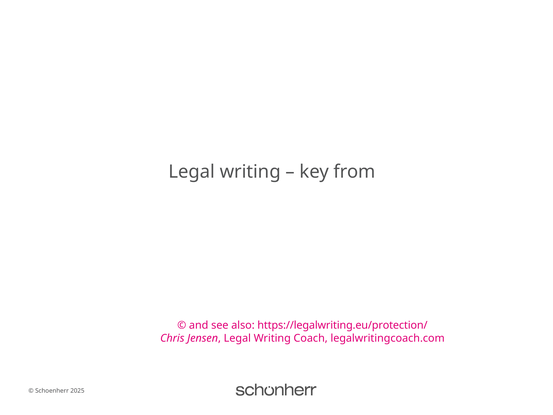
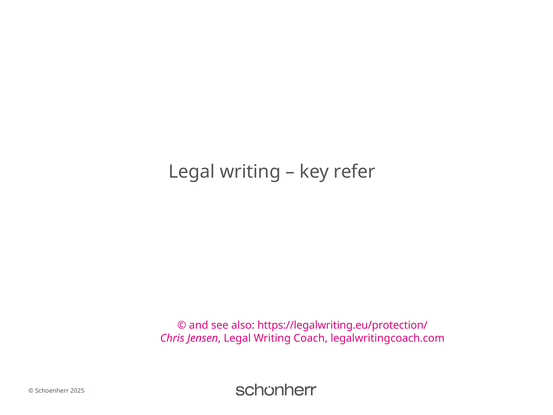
from: from -> refer
